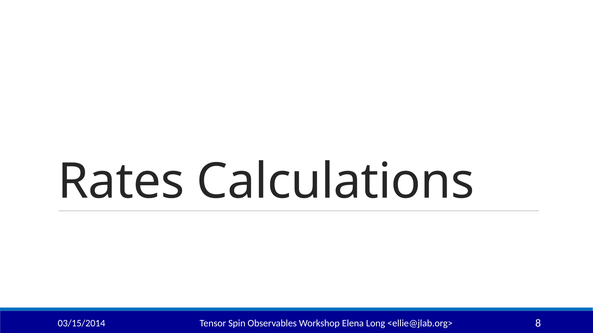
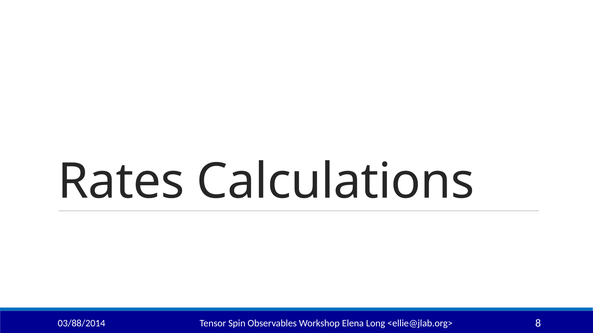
03/15/2014: 03/15/2014 -> 03/88/2014
